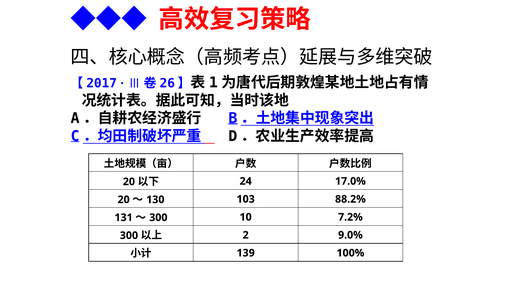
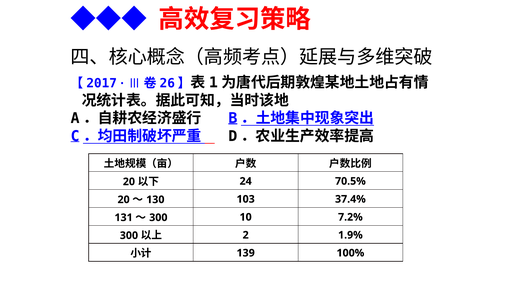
17.0%: 17.0% -> 70.5%
88.2%: 88.2% -> 37.4%
9.0%: 9.0% -> 1.9%
